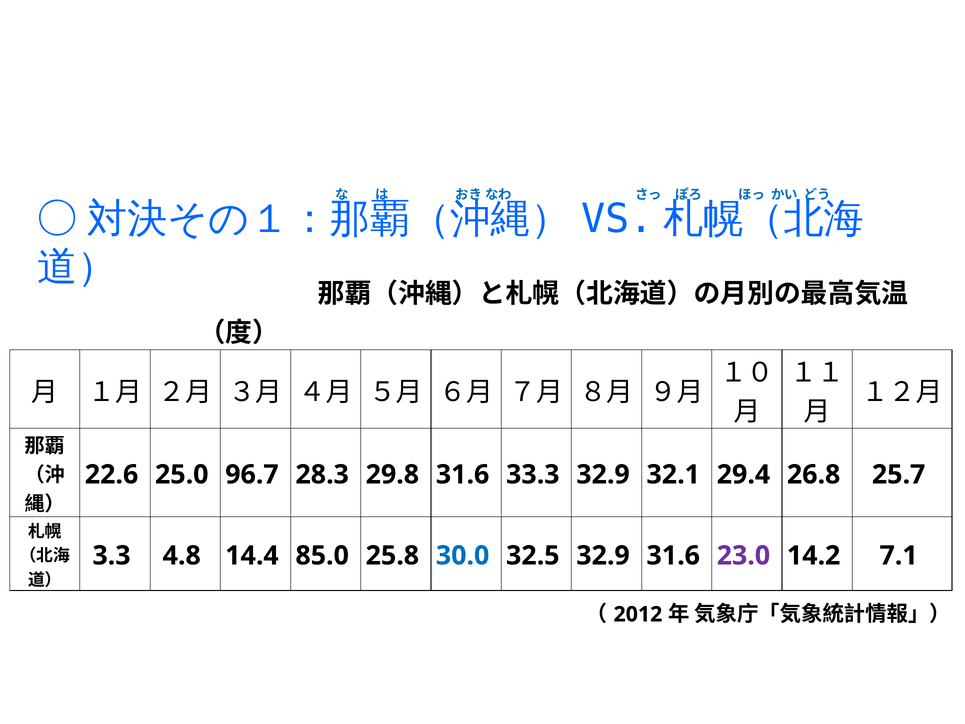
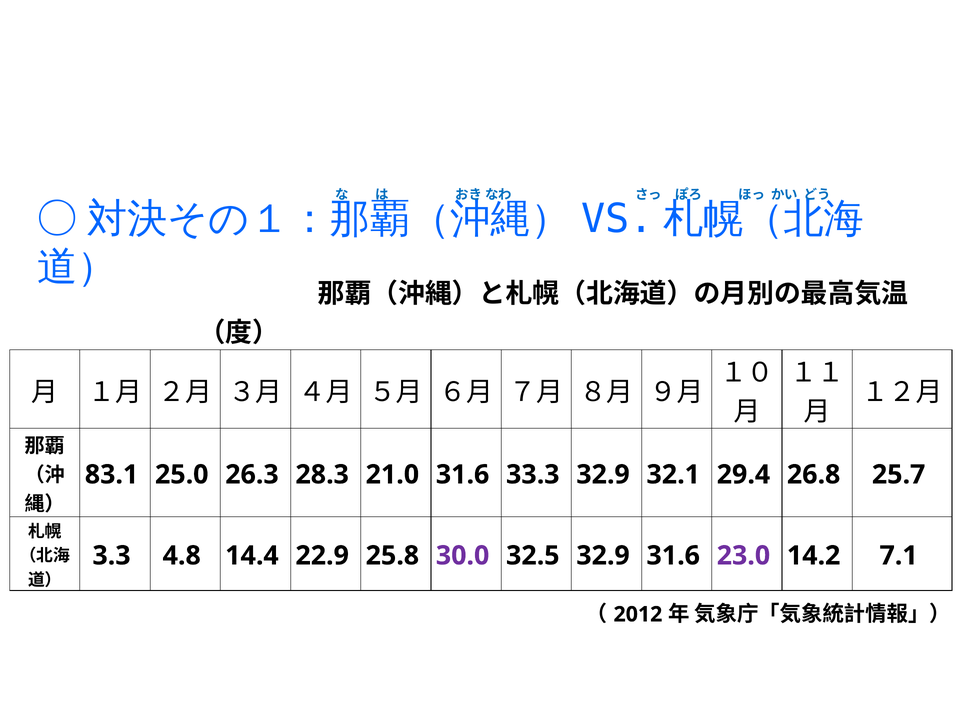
22.6: 22.6 -> 83.1
96.7: 96.7 -> 26.3
29.8: 29.8 -> 21.0
85.0: 85.0 -> 22.9
30.0 colour: blue -> purple
